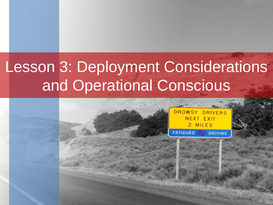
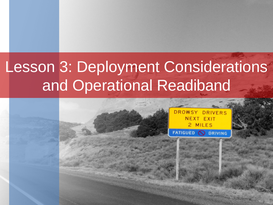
Conscious: Conscious -> Readiband
